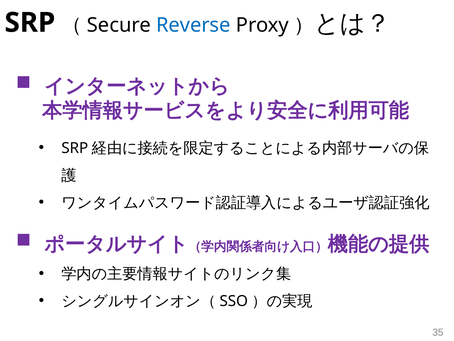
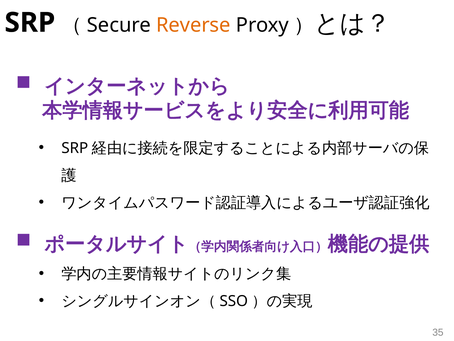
Reverse colour: blue -> orange
